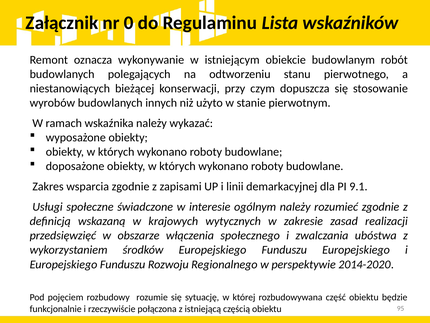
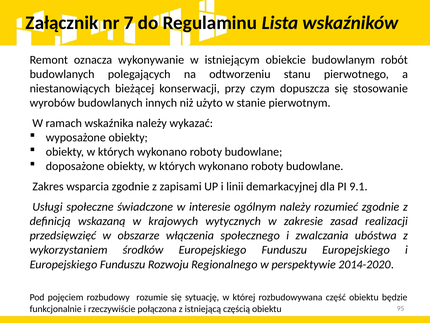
0: 0 -> 7
